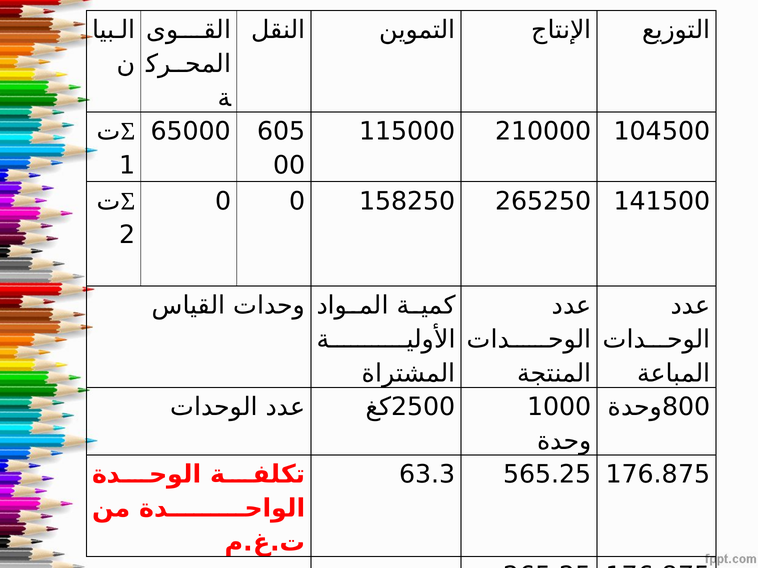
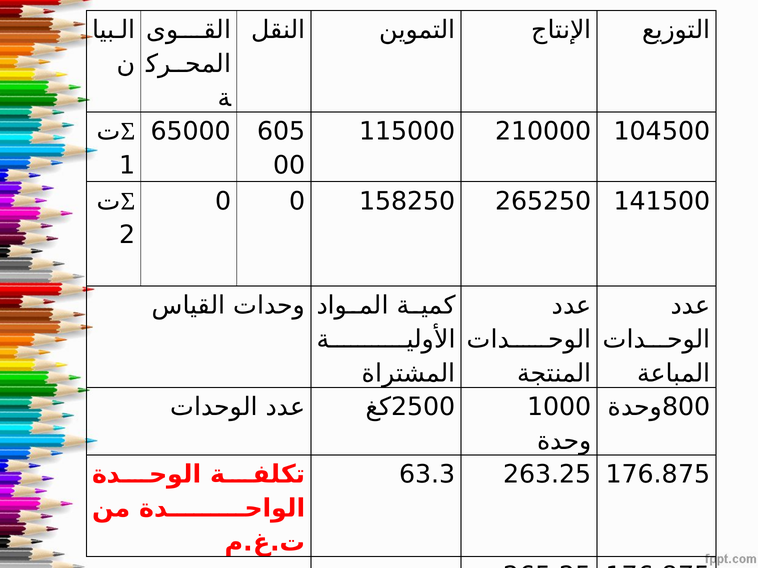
565.25: 565.25 -> 263.25
